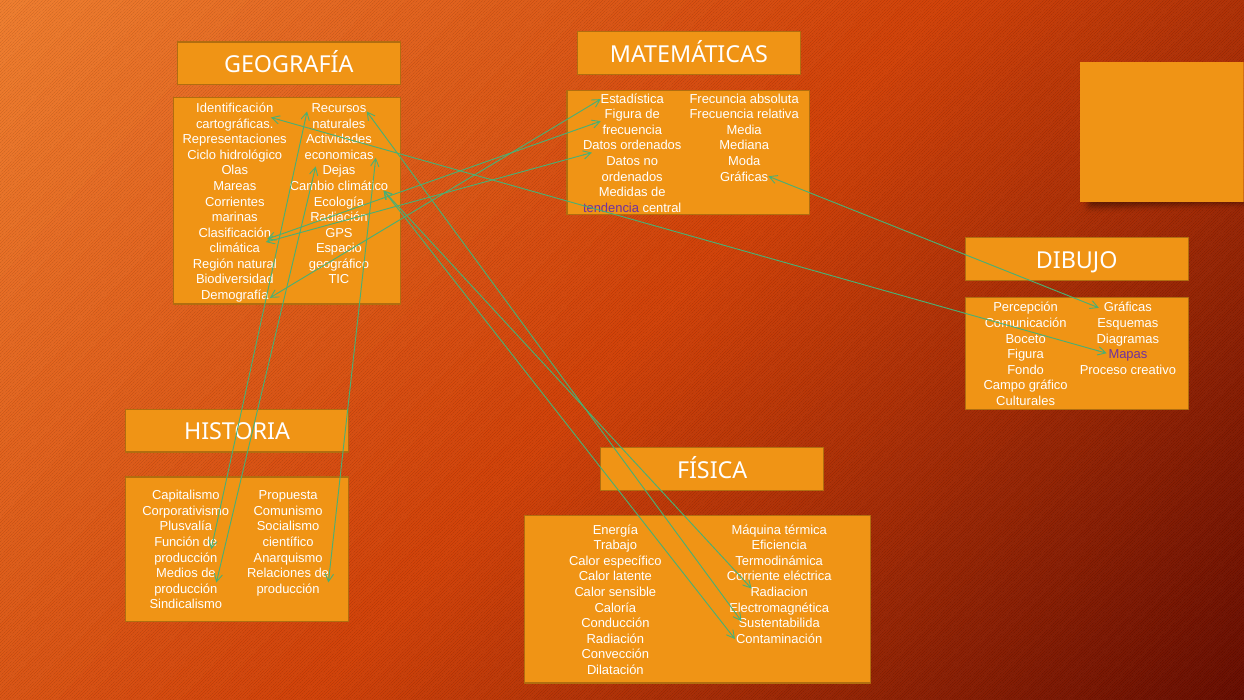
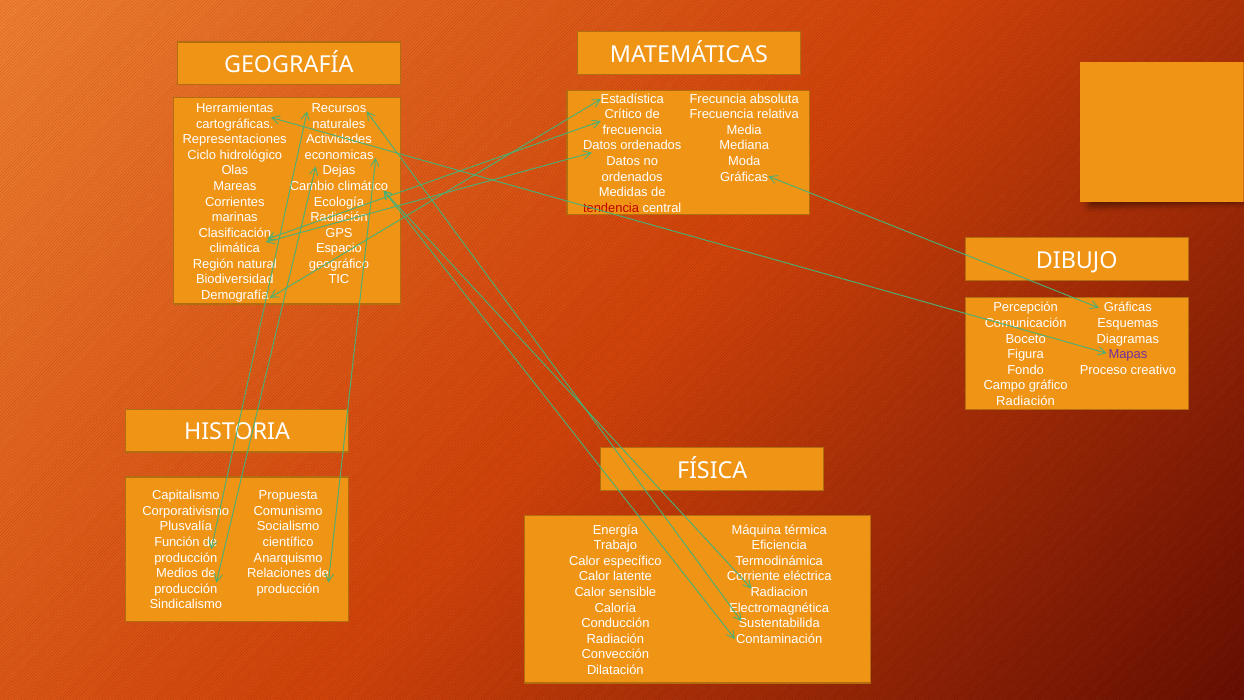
Identificación: Identificación -> Herramientas
Figura at (623, 115): Figura -> Crítico
tendencia colour: purple -> red
Culturales at (1026, 401): Culturales -> Radiación
